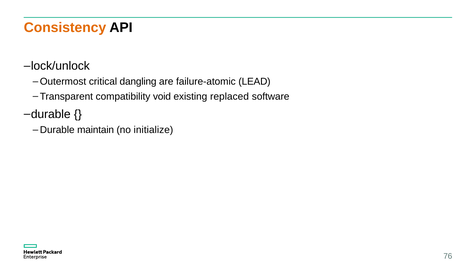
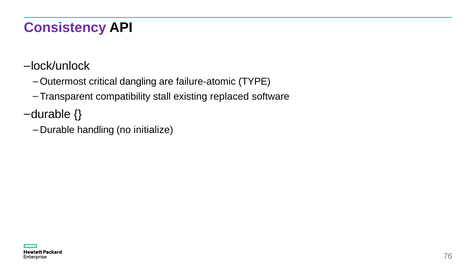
Consistency colour: orange -> purple
LEAD: LEAD -> TYPE
void: void -> stall
maintain: maintain -> handling
